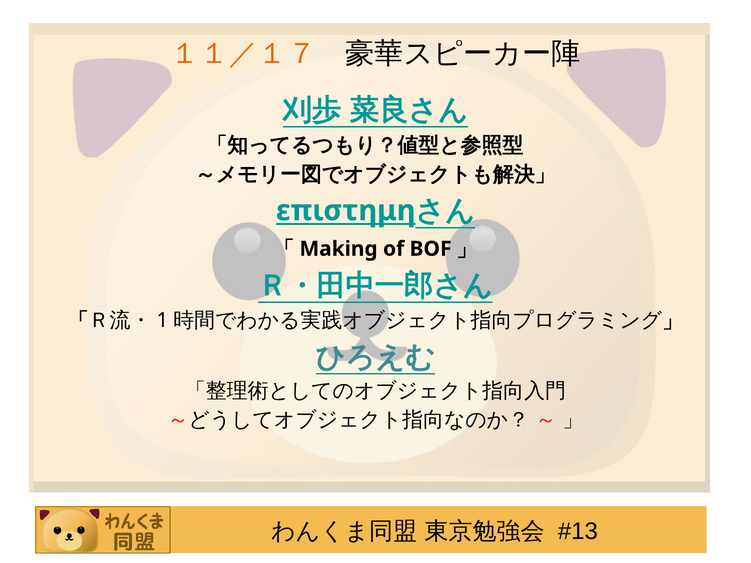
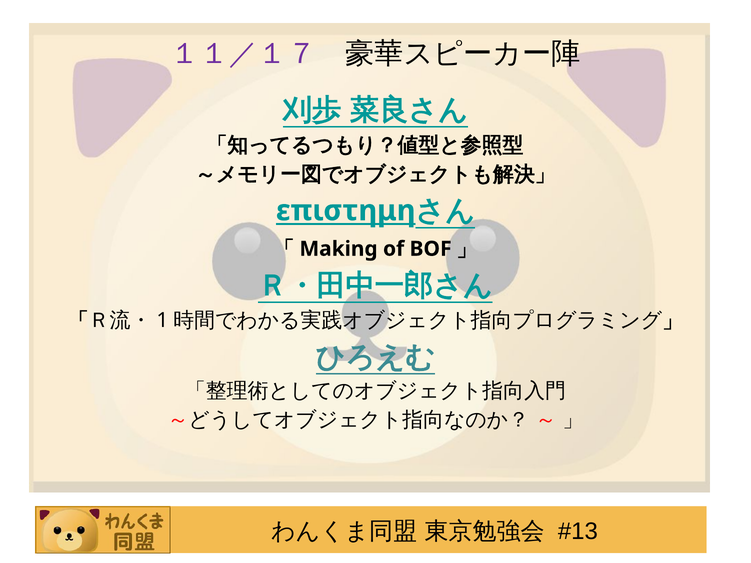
１１／１７ colour: orange -> purple
